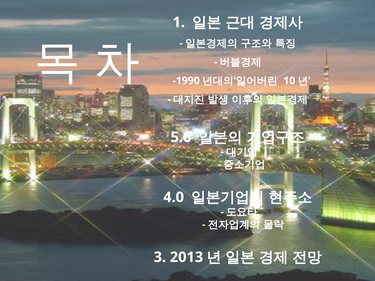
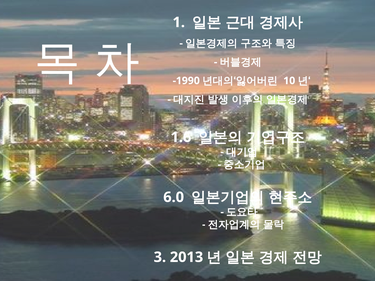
5.6: 5.6 -> 1.6
4.0: 4.0 -> 6.0
